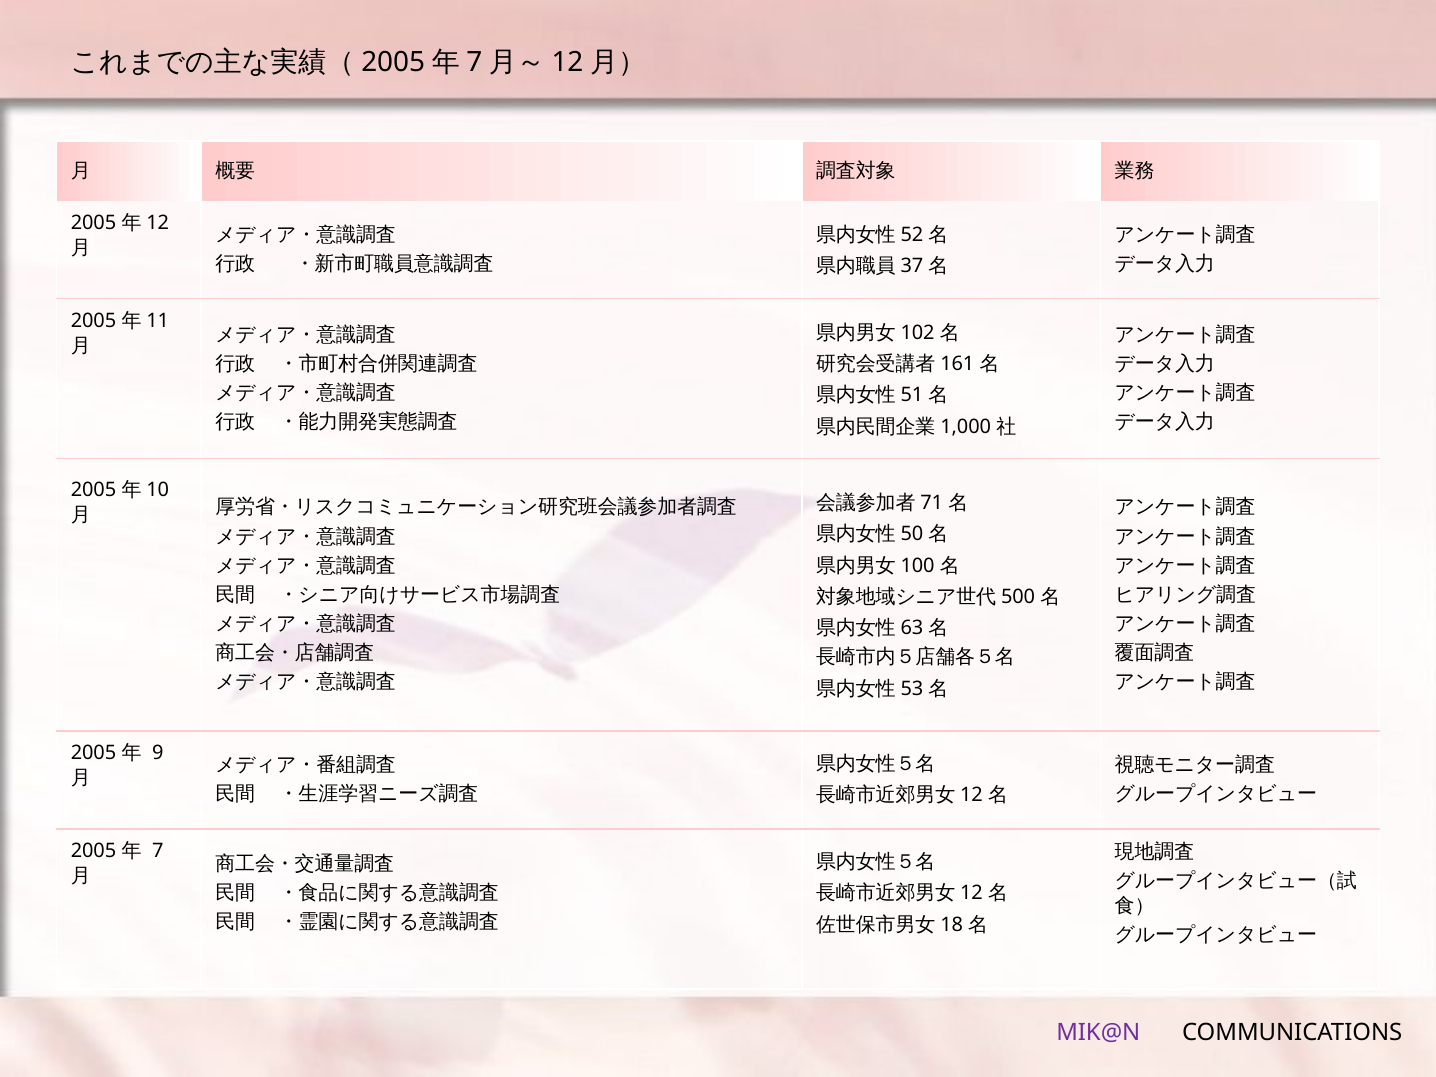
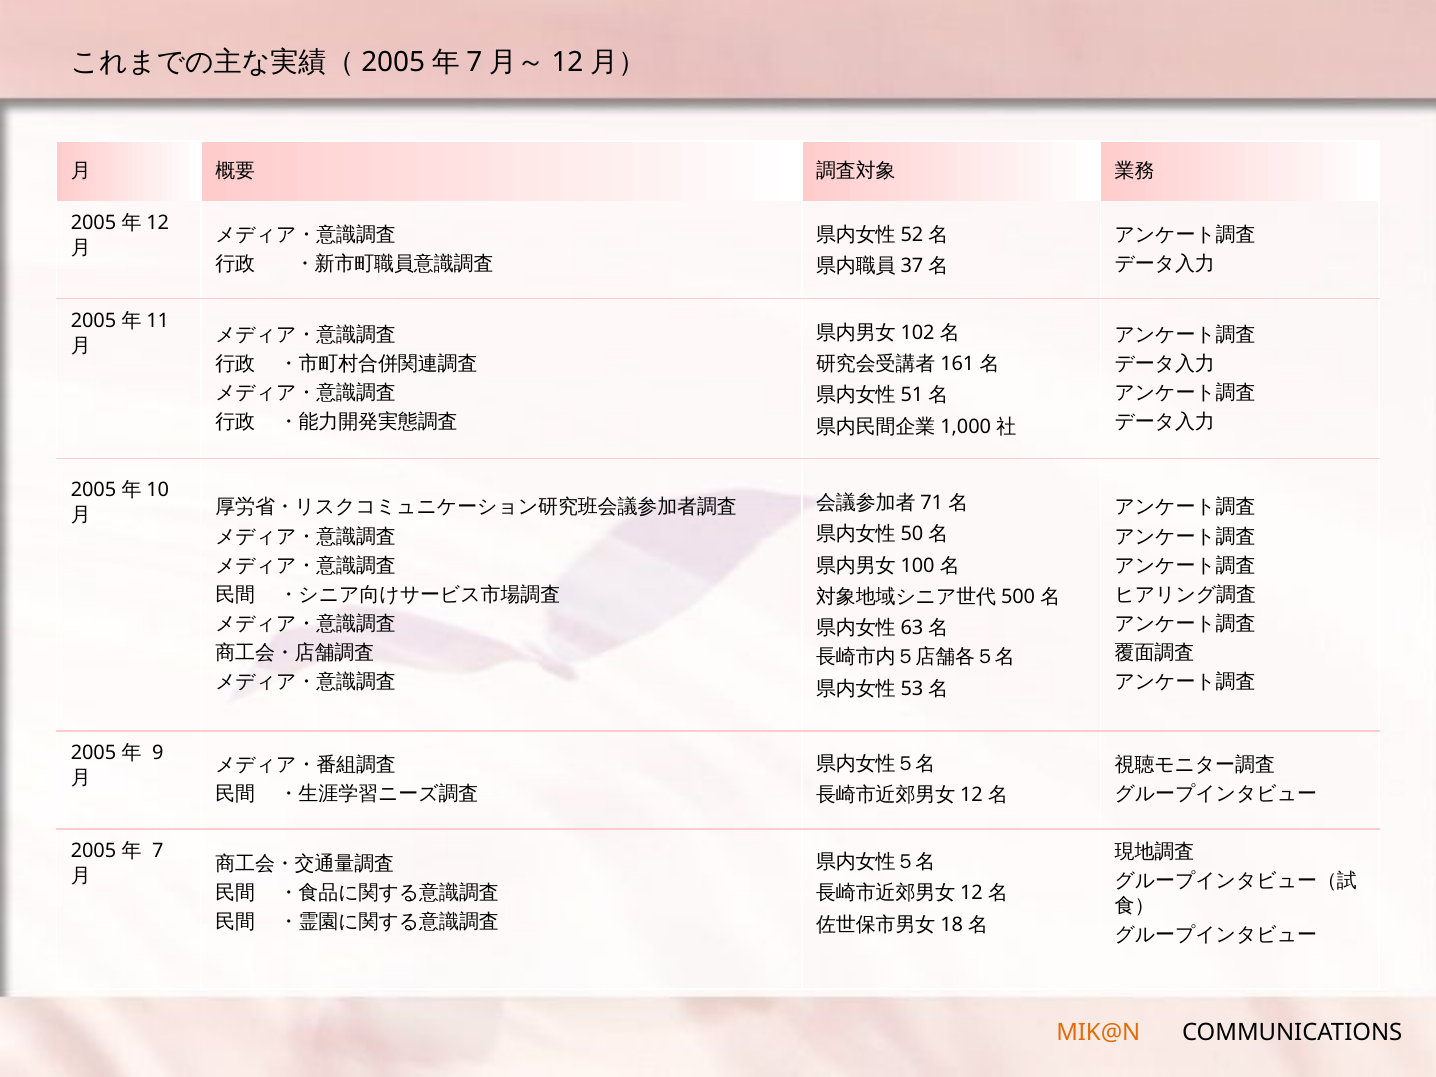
MIK@N colour: purple -> orange
